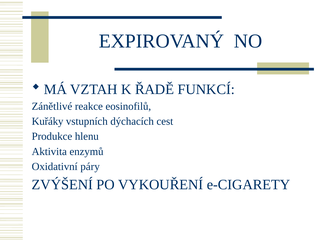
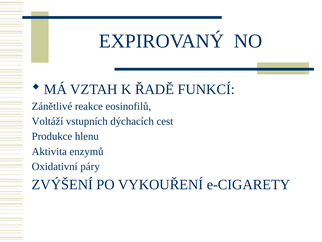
Kuřáky: Kuřáky -> Voltáží
